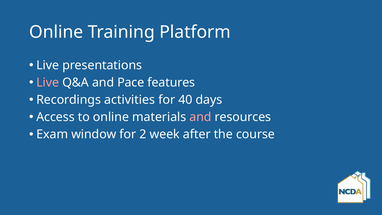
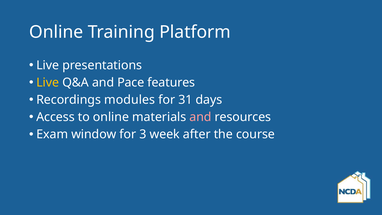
Live at (48, 82) colour: pink -> yellow
activities: activities -> modules
40: 40 -> 31
2: 2 -> 3
